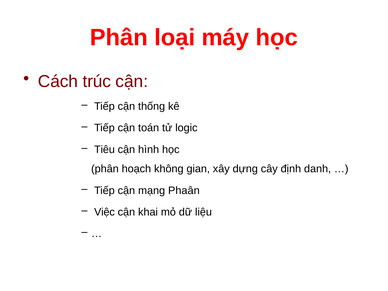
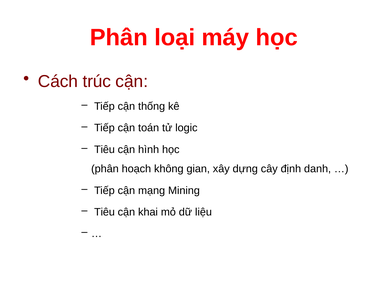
Phaân: Phaân -> Mining
Việc at (104, 212): Việc -> Tiêu
